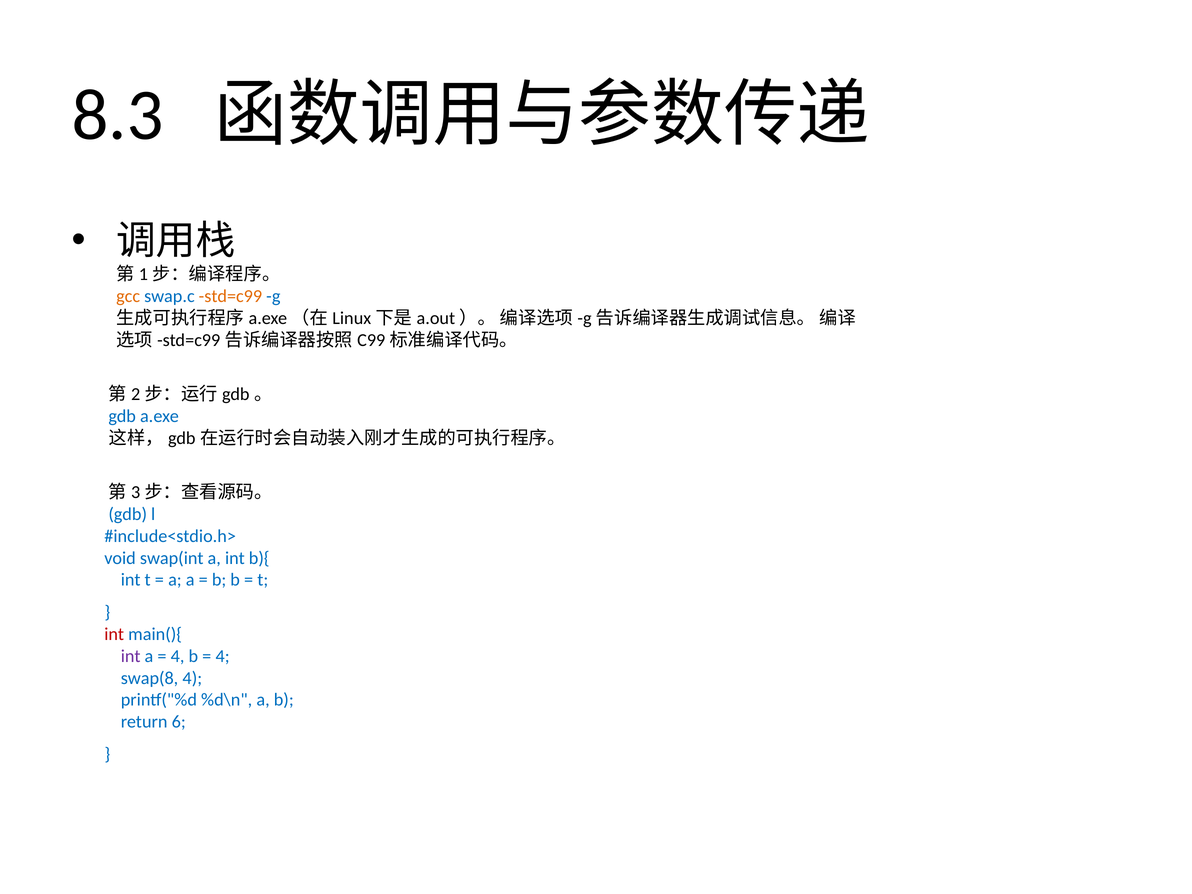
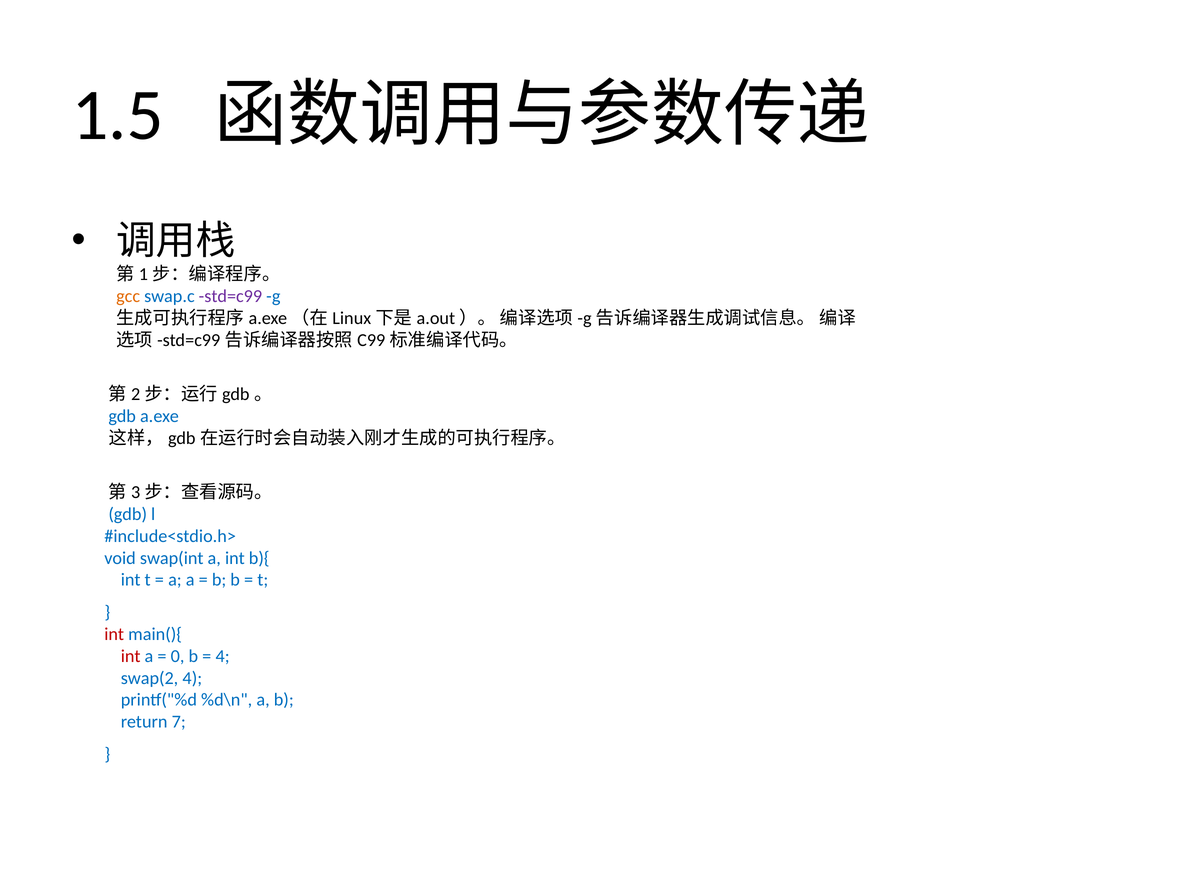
8.3: 8.3 -> 1.5
std=c99 colour: orange -> purple
int at (131, 656) colour: purple -> red
4 at (178, 656): 4 -> 0
swap(8: swap(8 -> swap(2
6: 6 -> 7
